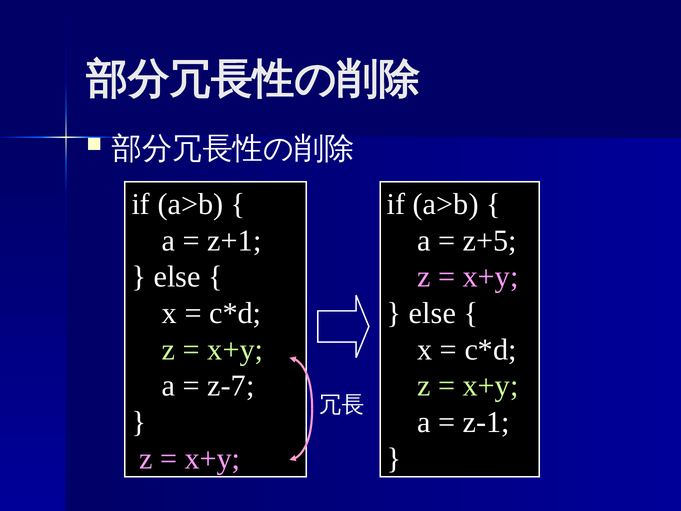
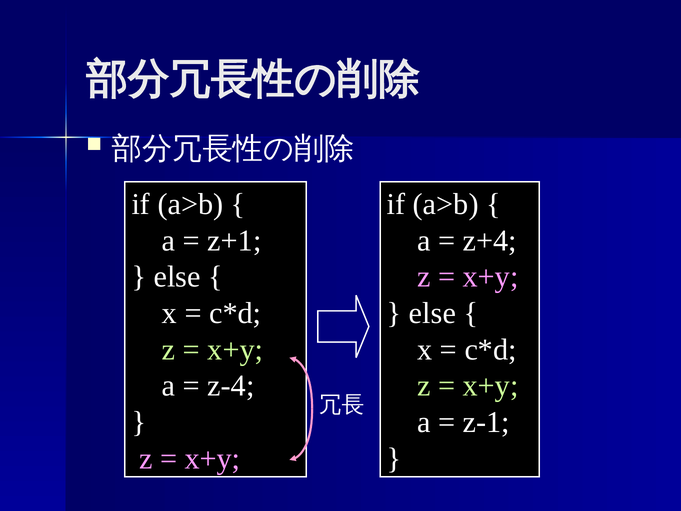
z+5: z+5 -> z+4
z-7: z-7 -> z-4
